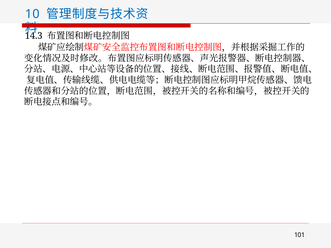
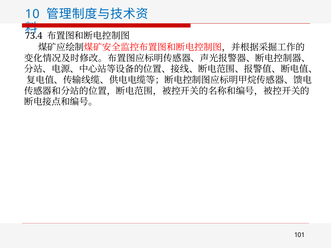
14.3: 14.3 -> 73.4
